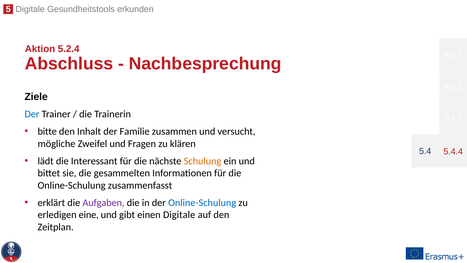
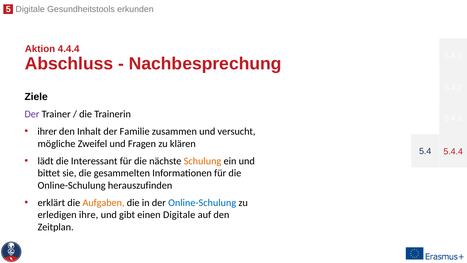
5.2.4: 5.2.4 -> 4.4.4
Der at (32, 114) colour: blue -> purple
bitte: bitte -> ihrer
zusammenfasst: zusammenfasst -> herauszufinden
Aufgaben colour: purple -> orange
eine: eine -> ihre
